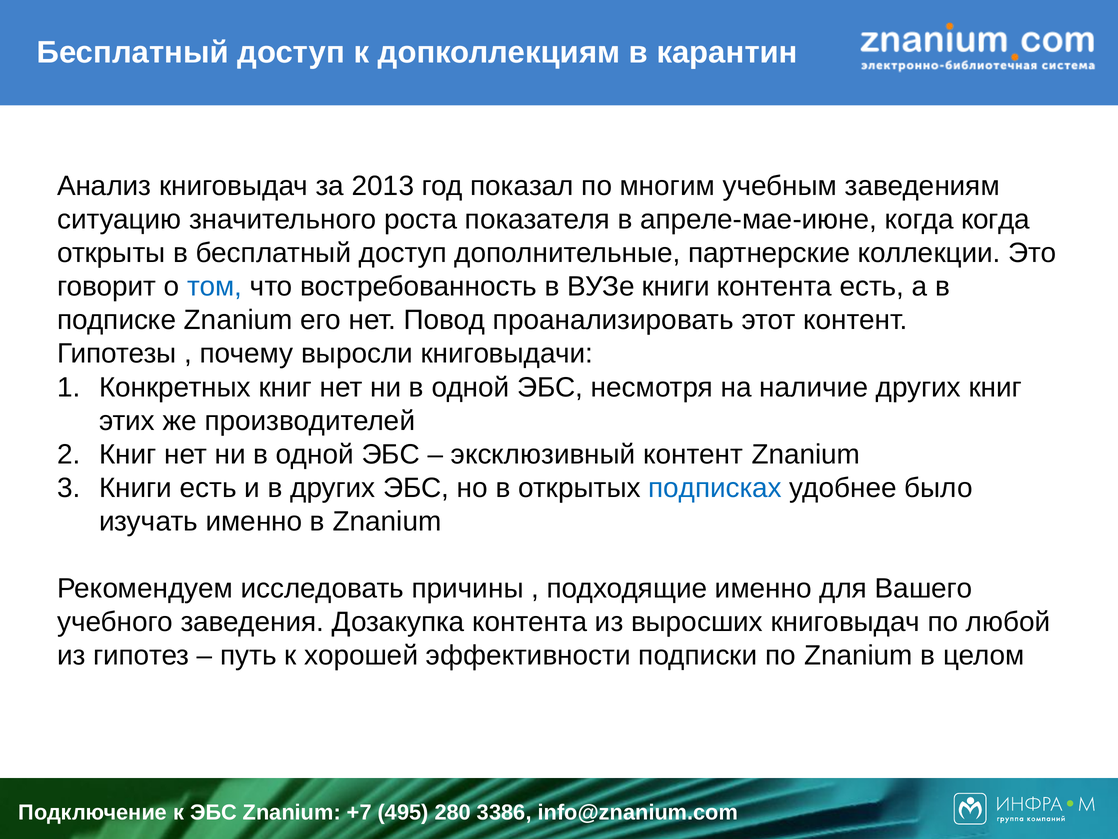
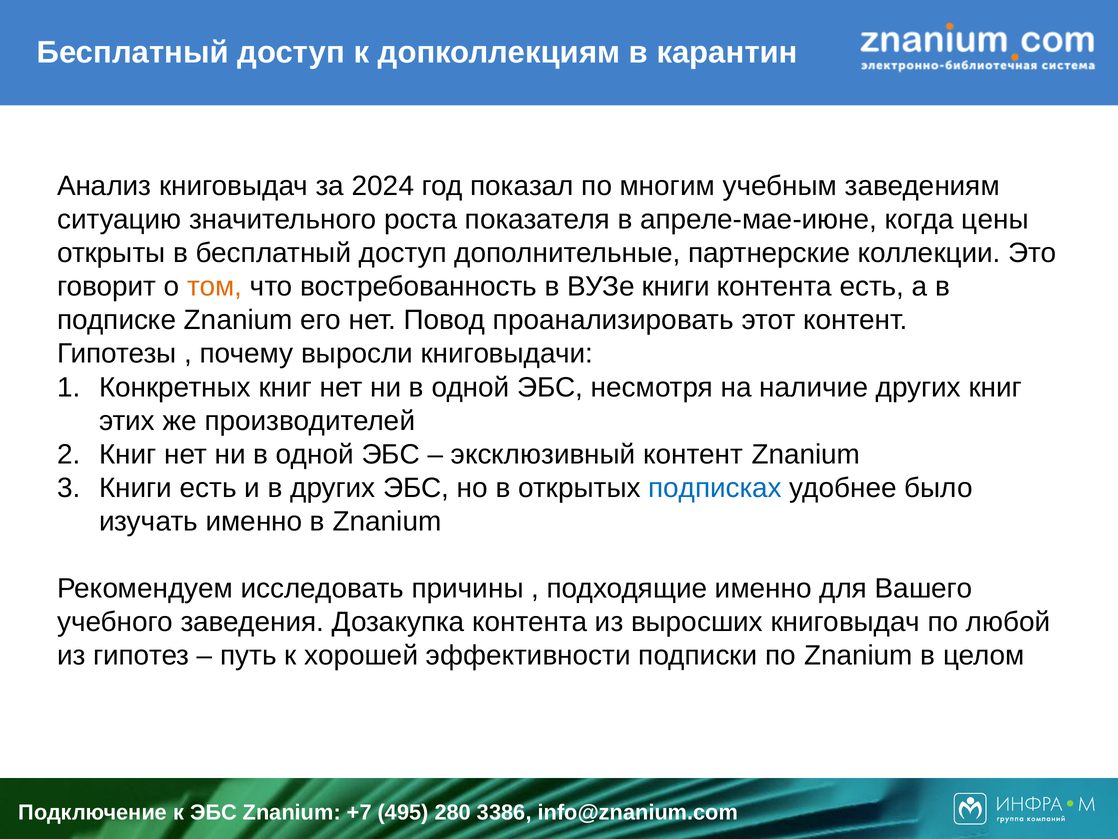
2013: 2013 -> 2024
когда когда: когда -> цены
том colour: blue -> orange
